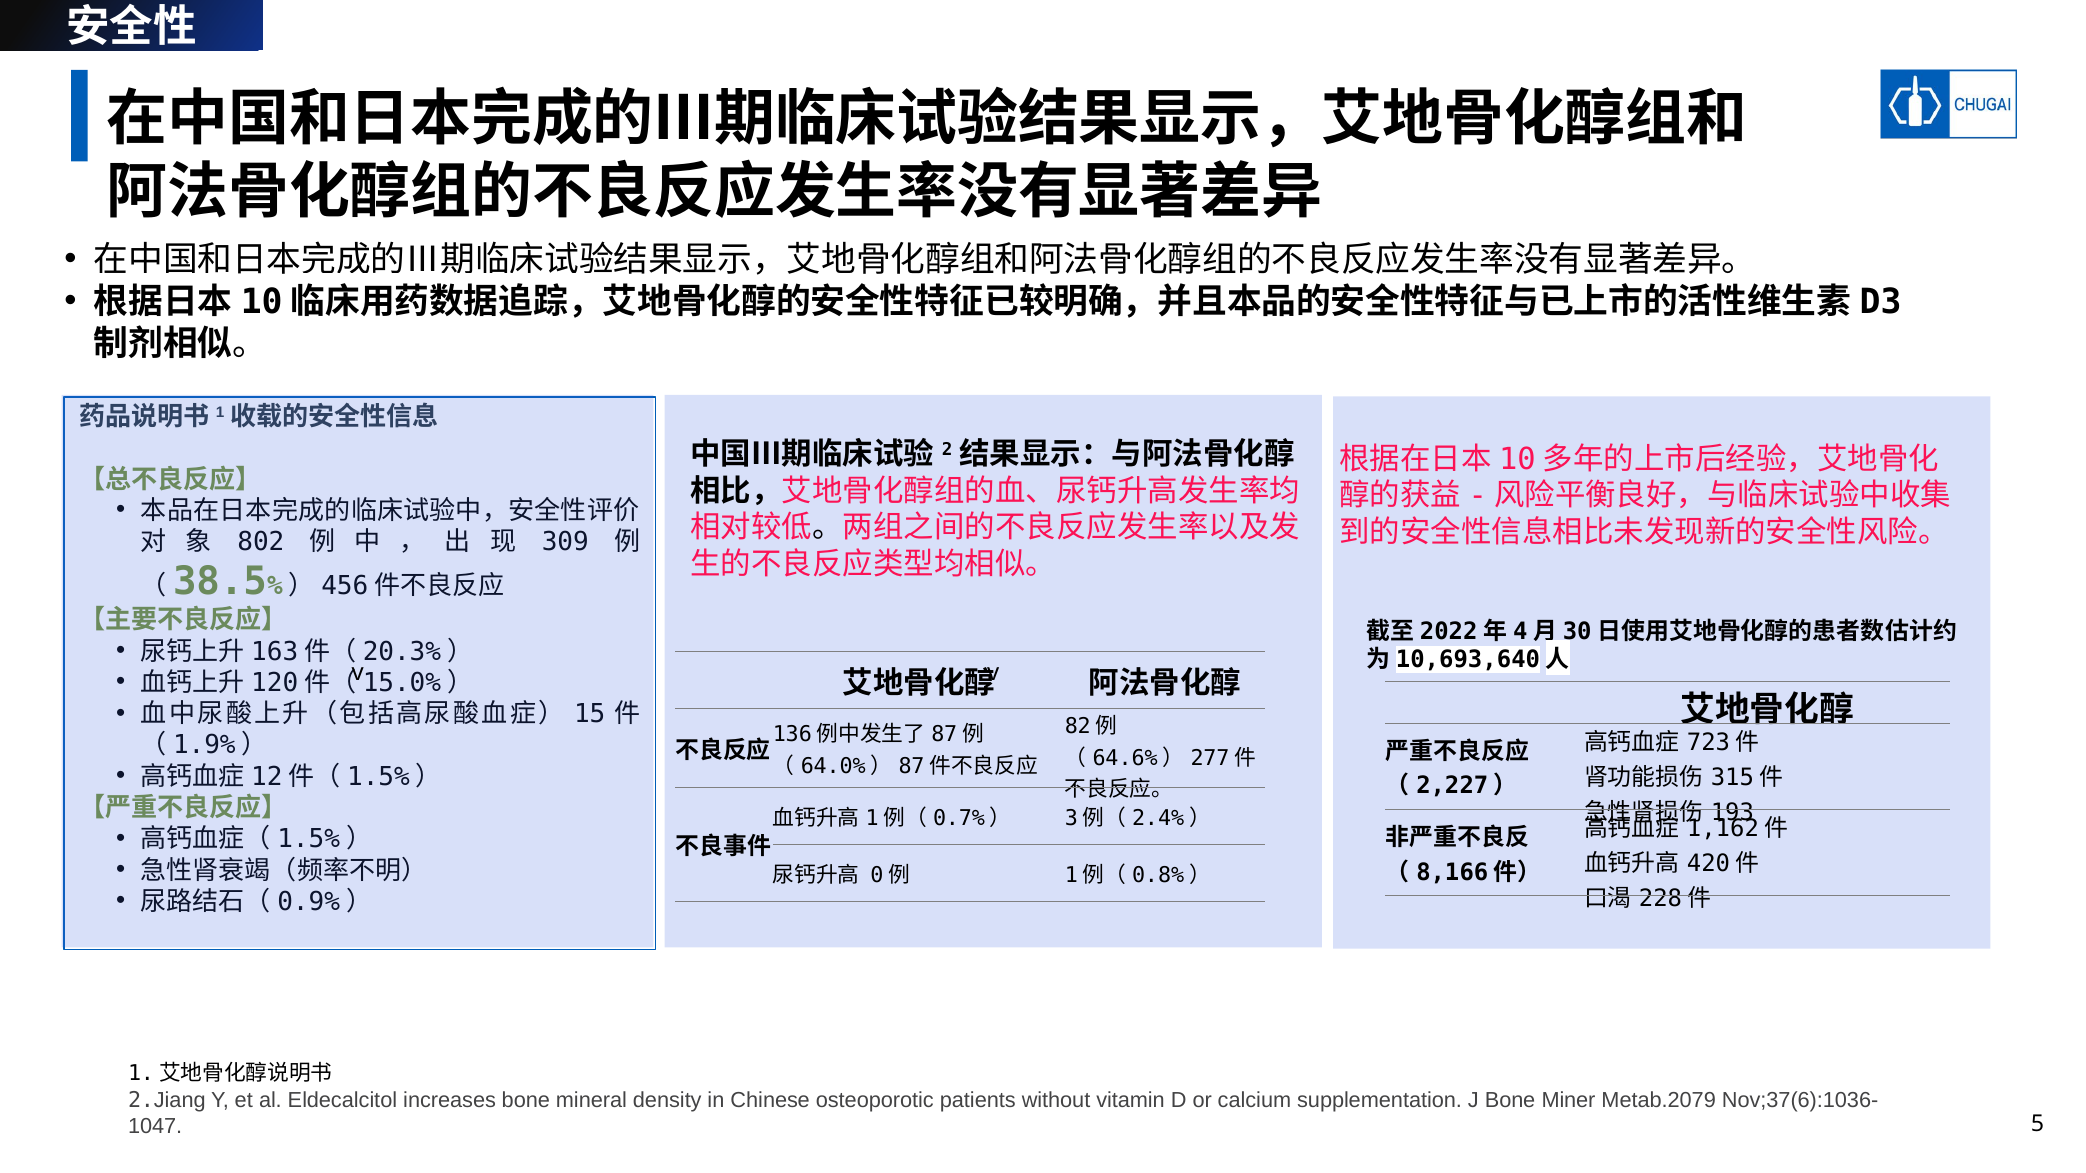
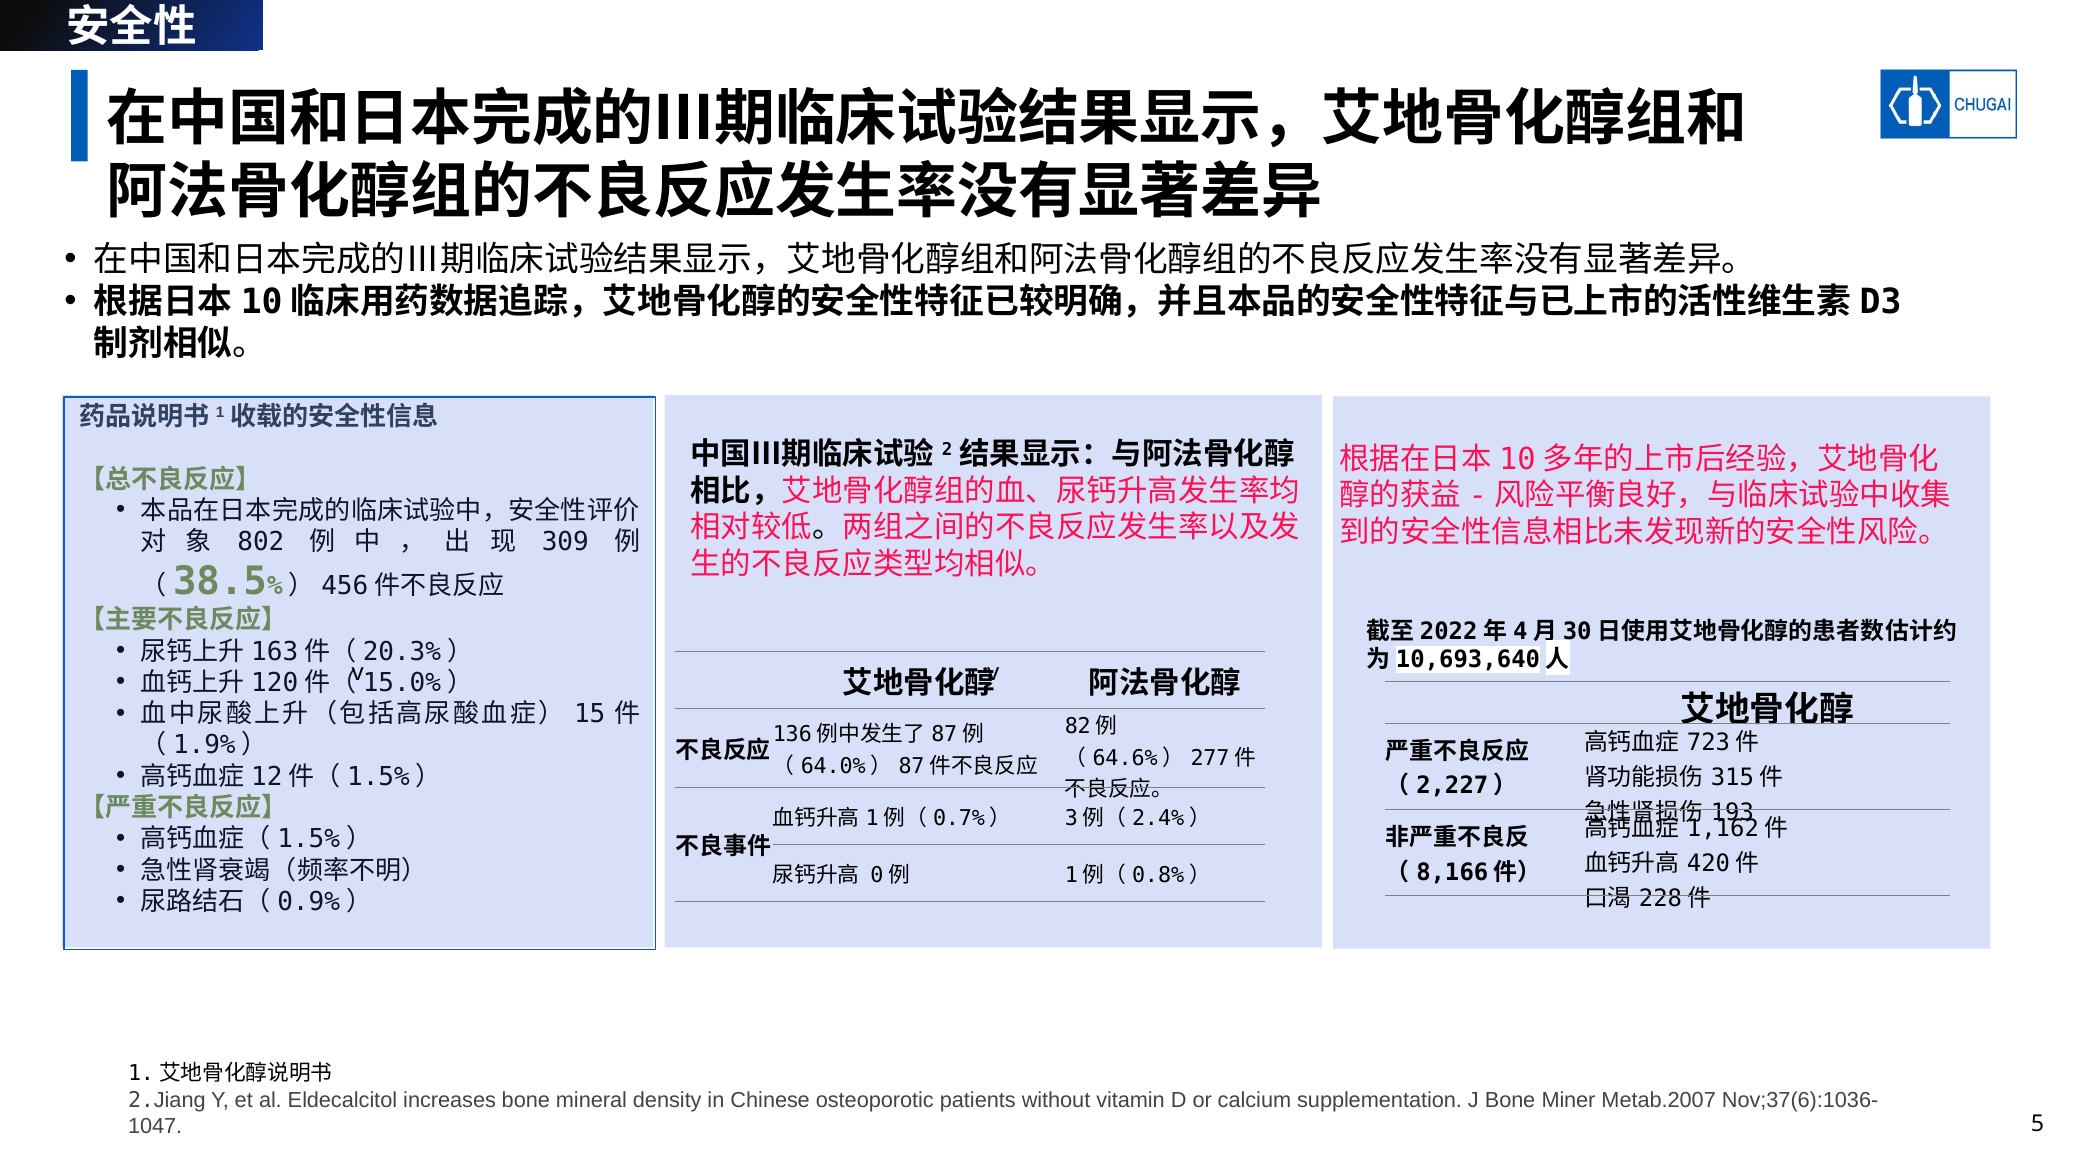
Metab.2079: Metab.2079 -> Metab.2007
